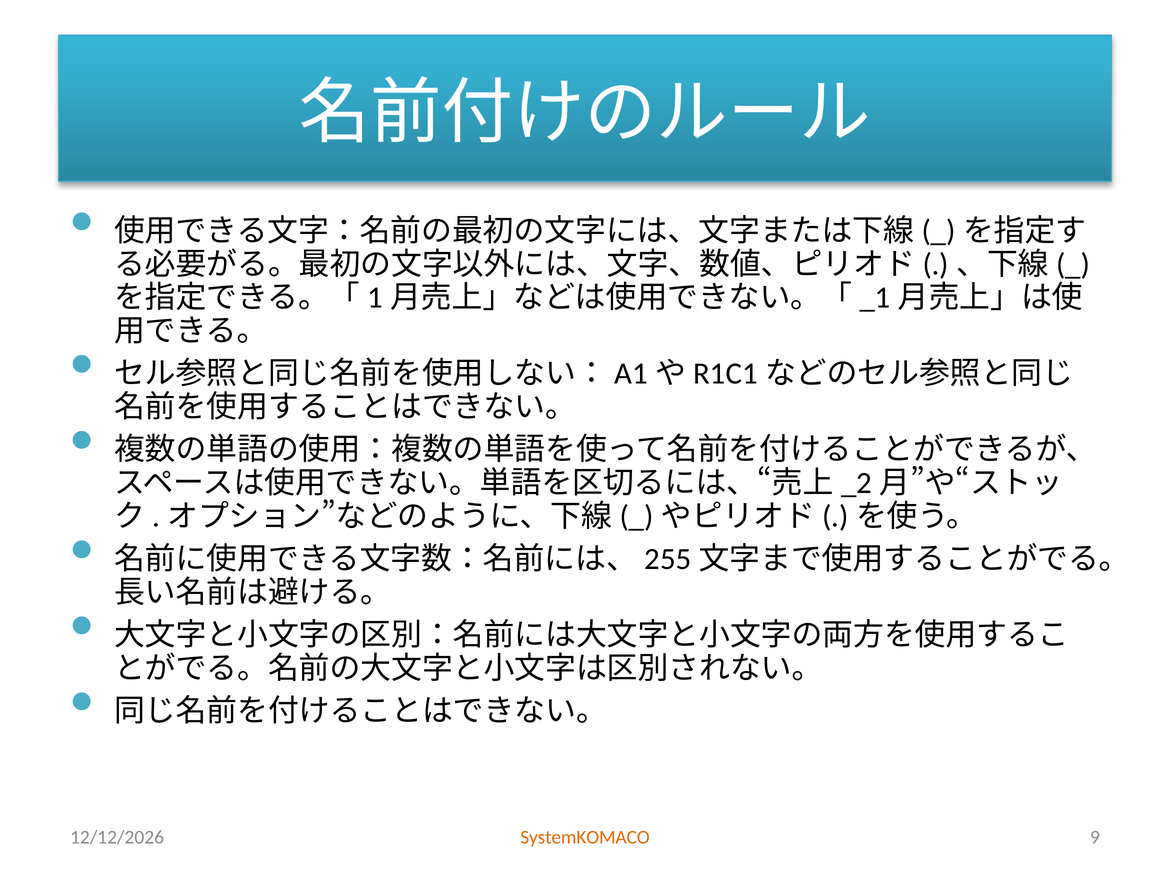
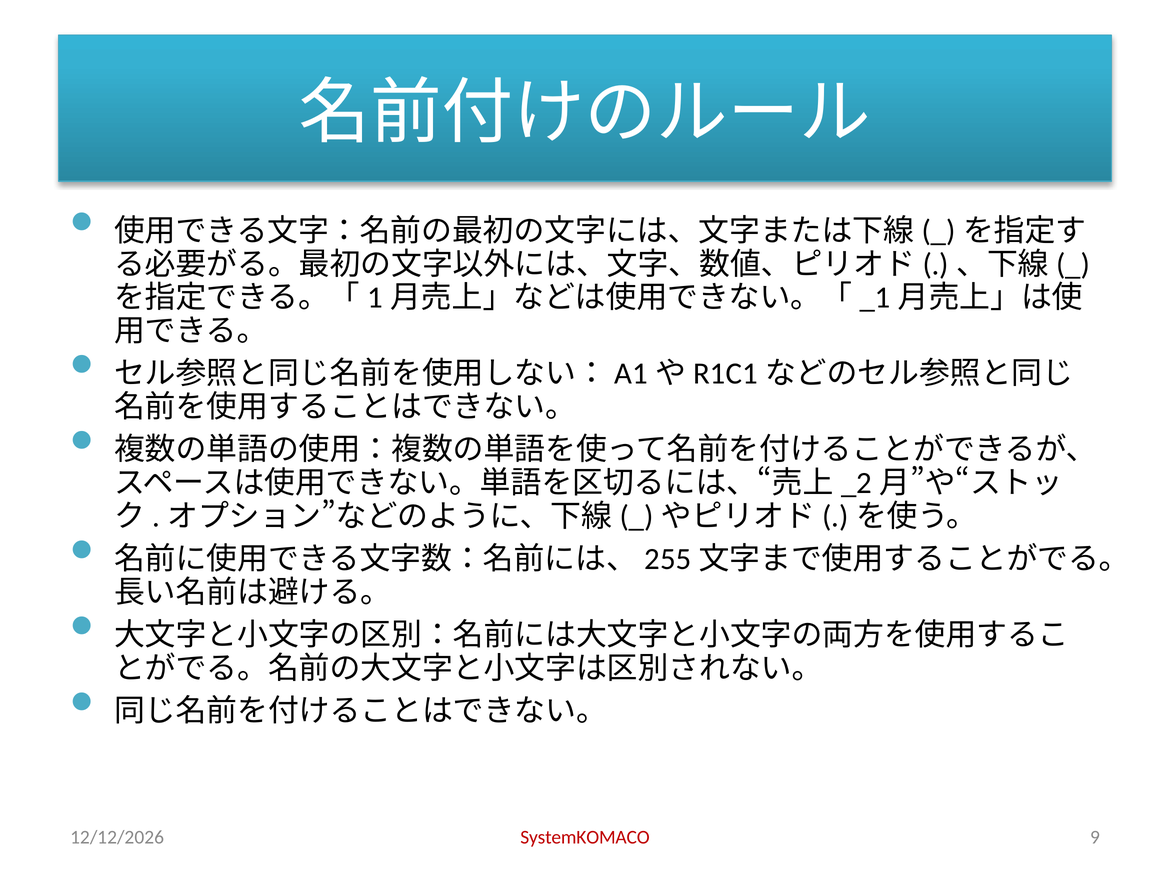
SystemKOMACO colour: orange -> red
